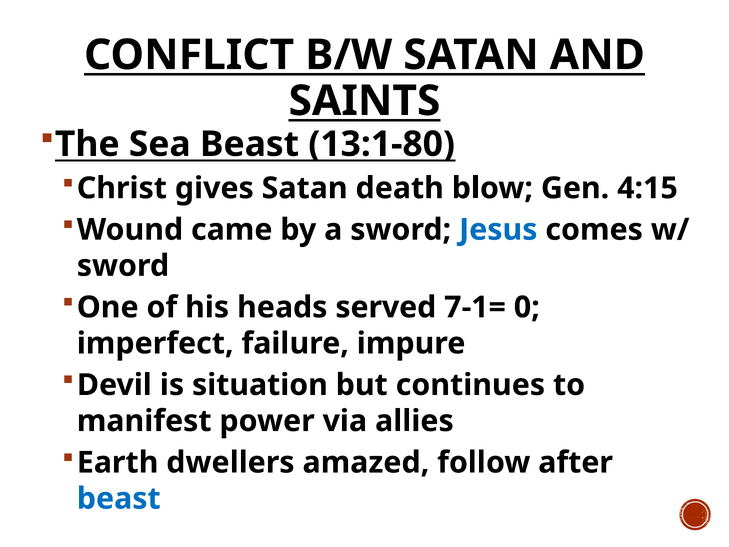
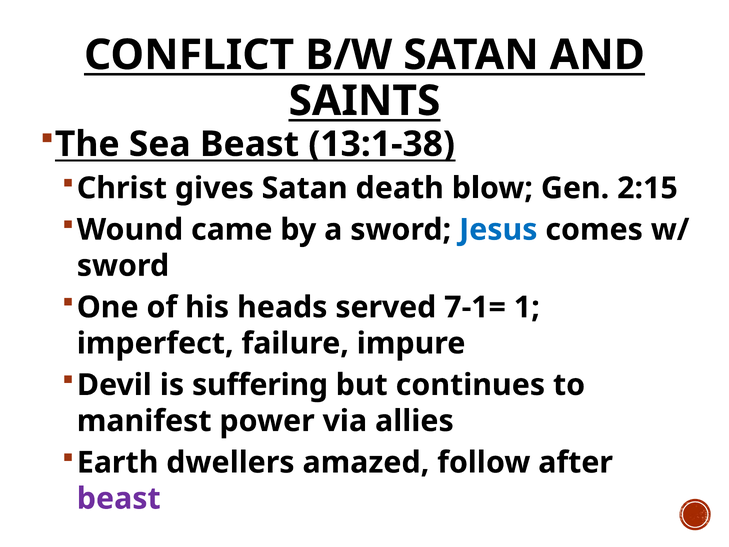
13:1-80: 13:1-80 -> 13:1-38
4:15: 4:15 -> 2:15
0: 0 -> 1
situation: situation -> suffering
beast at (119, 498) colour: blue -> purple
